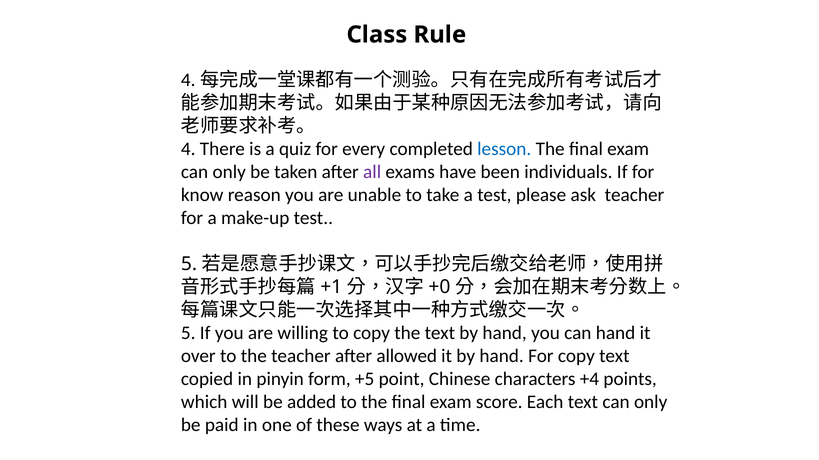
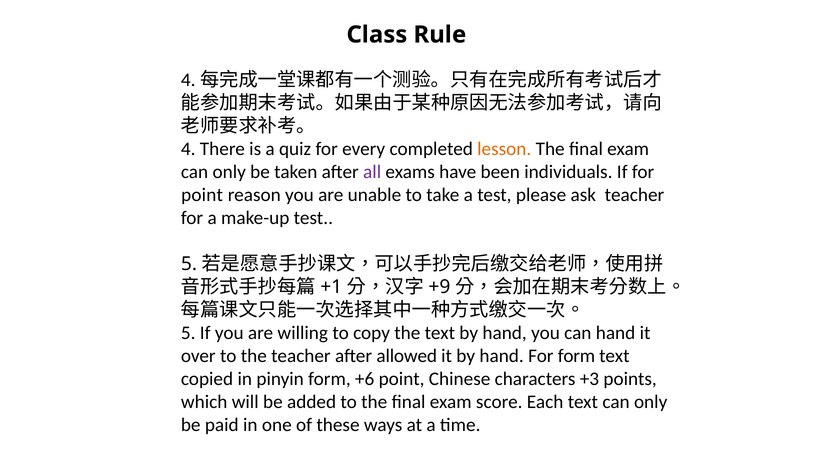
lesson colour: blue -> orange
know at (202, 195): know -> point
+0: +0 -> +9
For copy: copy -> form
+5: +5 -> +6
+4: +4 -> +3
